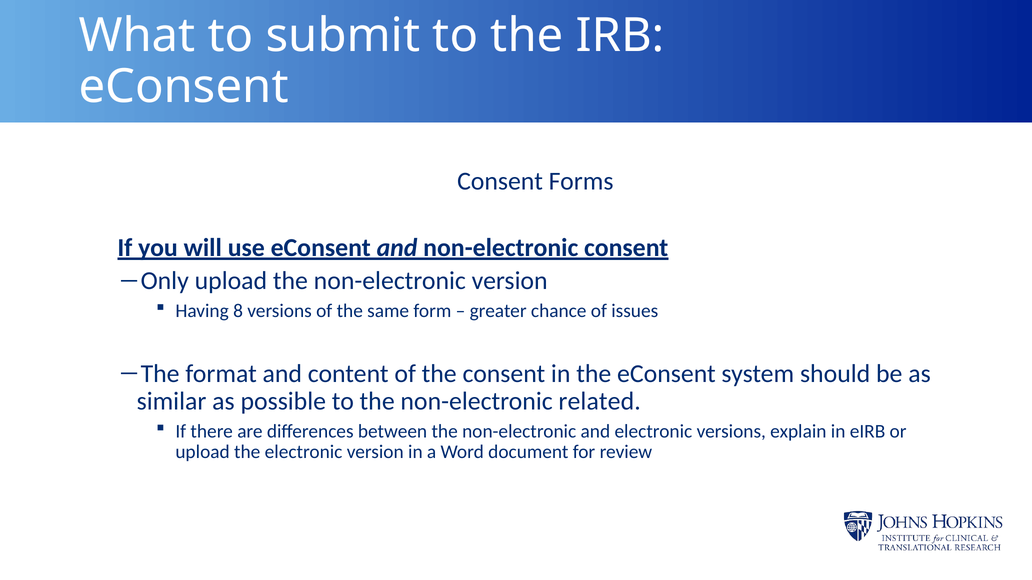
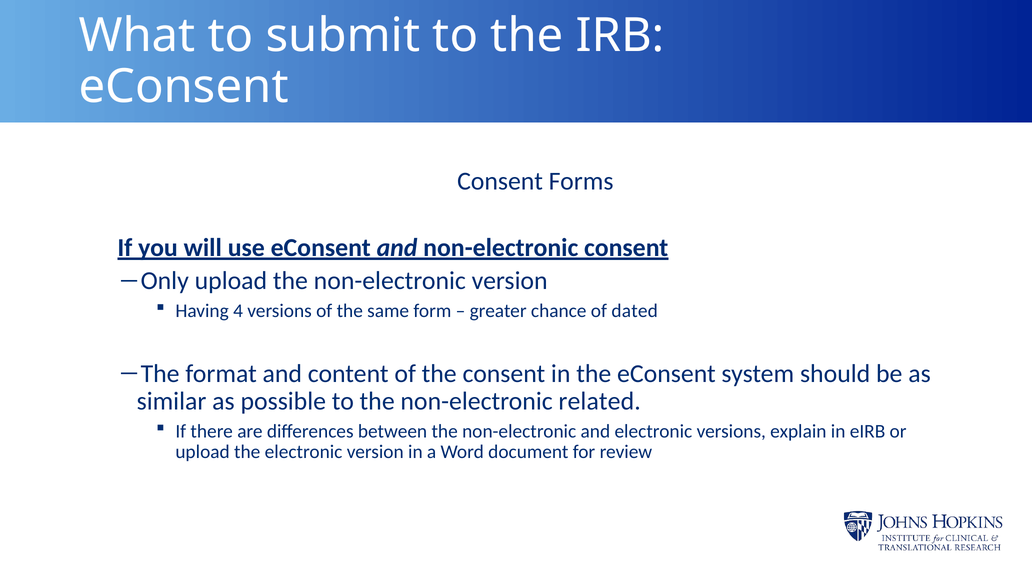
8: 8 -> 4
issues: issues -> dated
